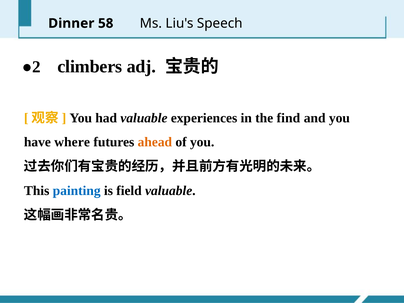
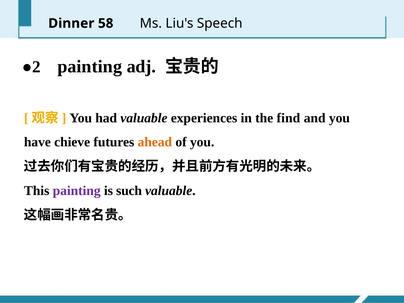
●2 climbers: climbers -> painting
where: where -> chieve
painting at (77, 191) colour: blue -> purple
field: field -> such
